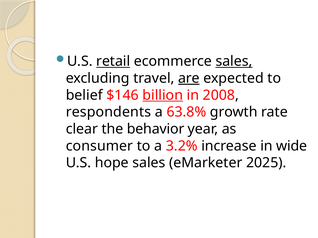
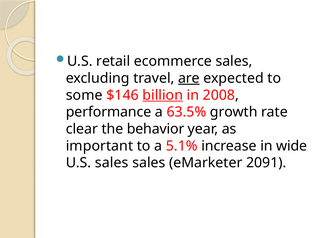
retail underline: present -> none
sales at (234, 61) underline: present -> none
belief: belief -> some
respondents: respondents -> performance
63.8%: 63.8% -> 63.5%
consumer: consumer -> important
3.2%: 3.2% -> 5.1%
U.S hope: hope -> sales
2025: 2025 -> 2091
